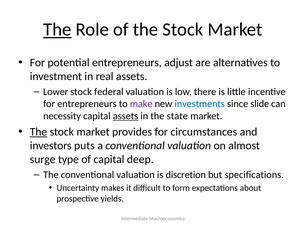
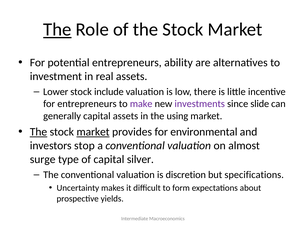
adjust: adjust -> ability
federal: federal -> include
investments colour: blue -> purple
necessity: necessity -> generally
assets at (126, 116) underline: present -> none
state: state -> using
market at (93, 132) underline: none -> present
circumstances: circumstances -> environmental
puts: puts -> stop
deep: deep -> silver
